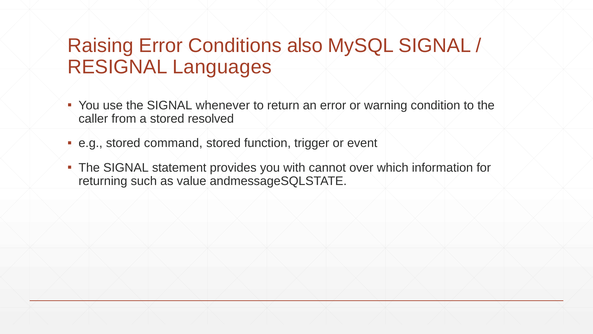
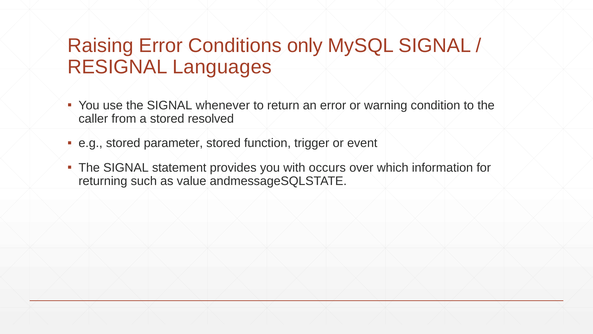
also: also -> only
command: command -> parameter
cannot: cannot -> occurs
